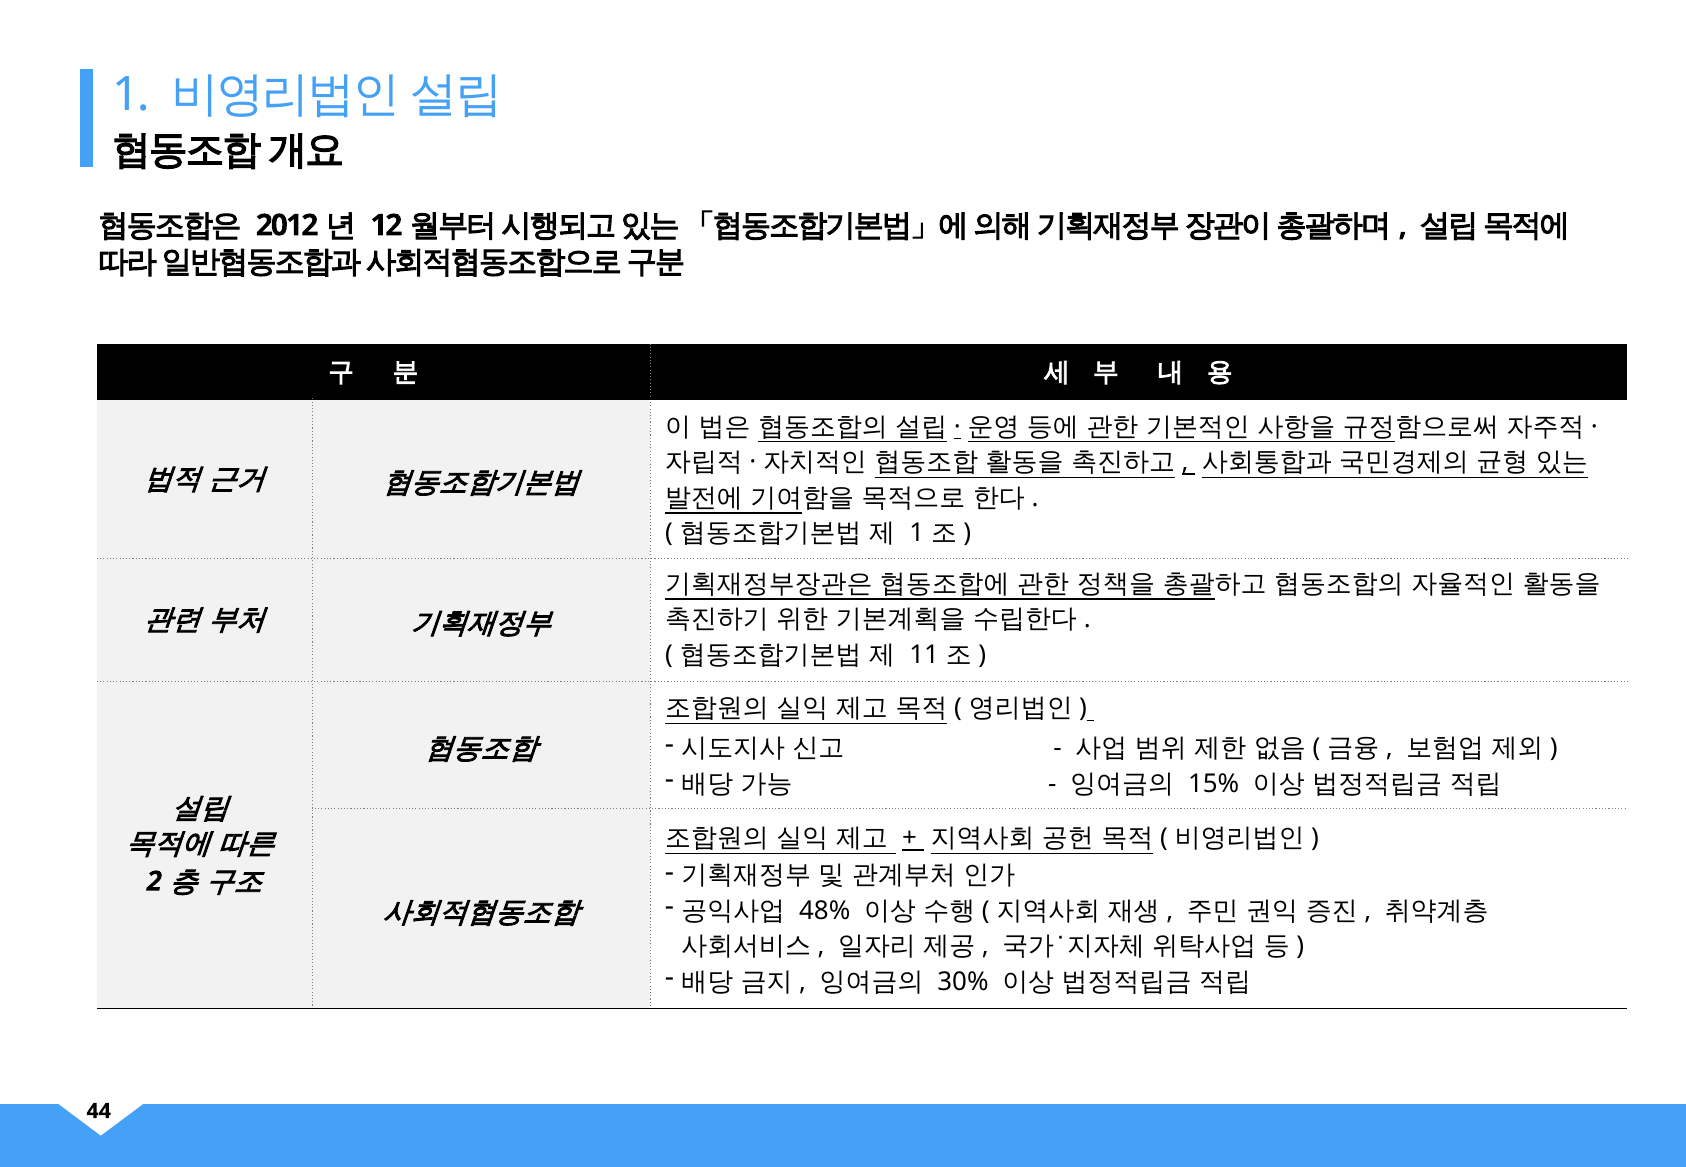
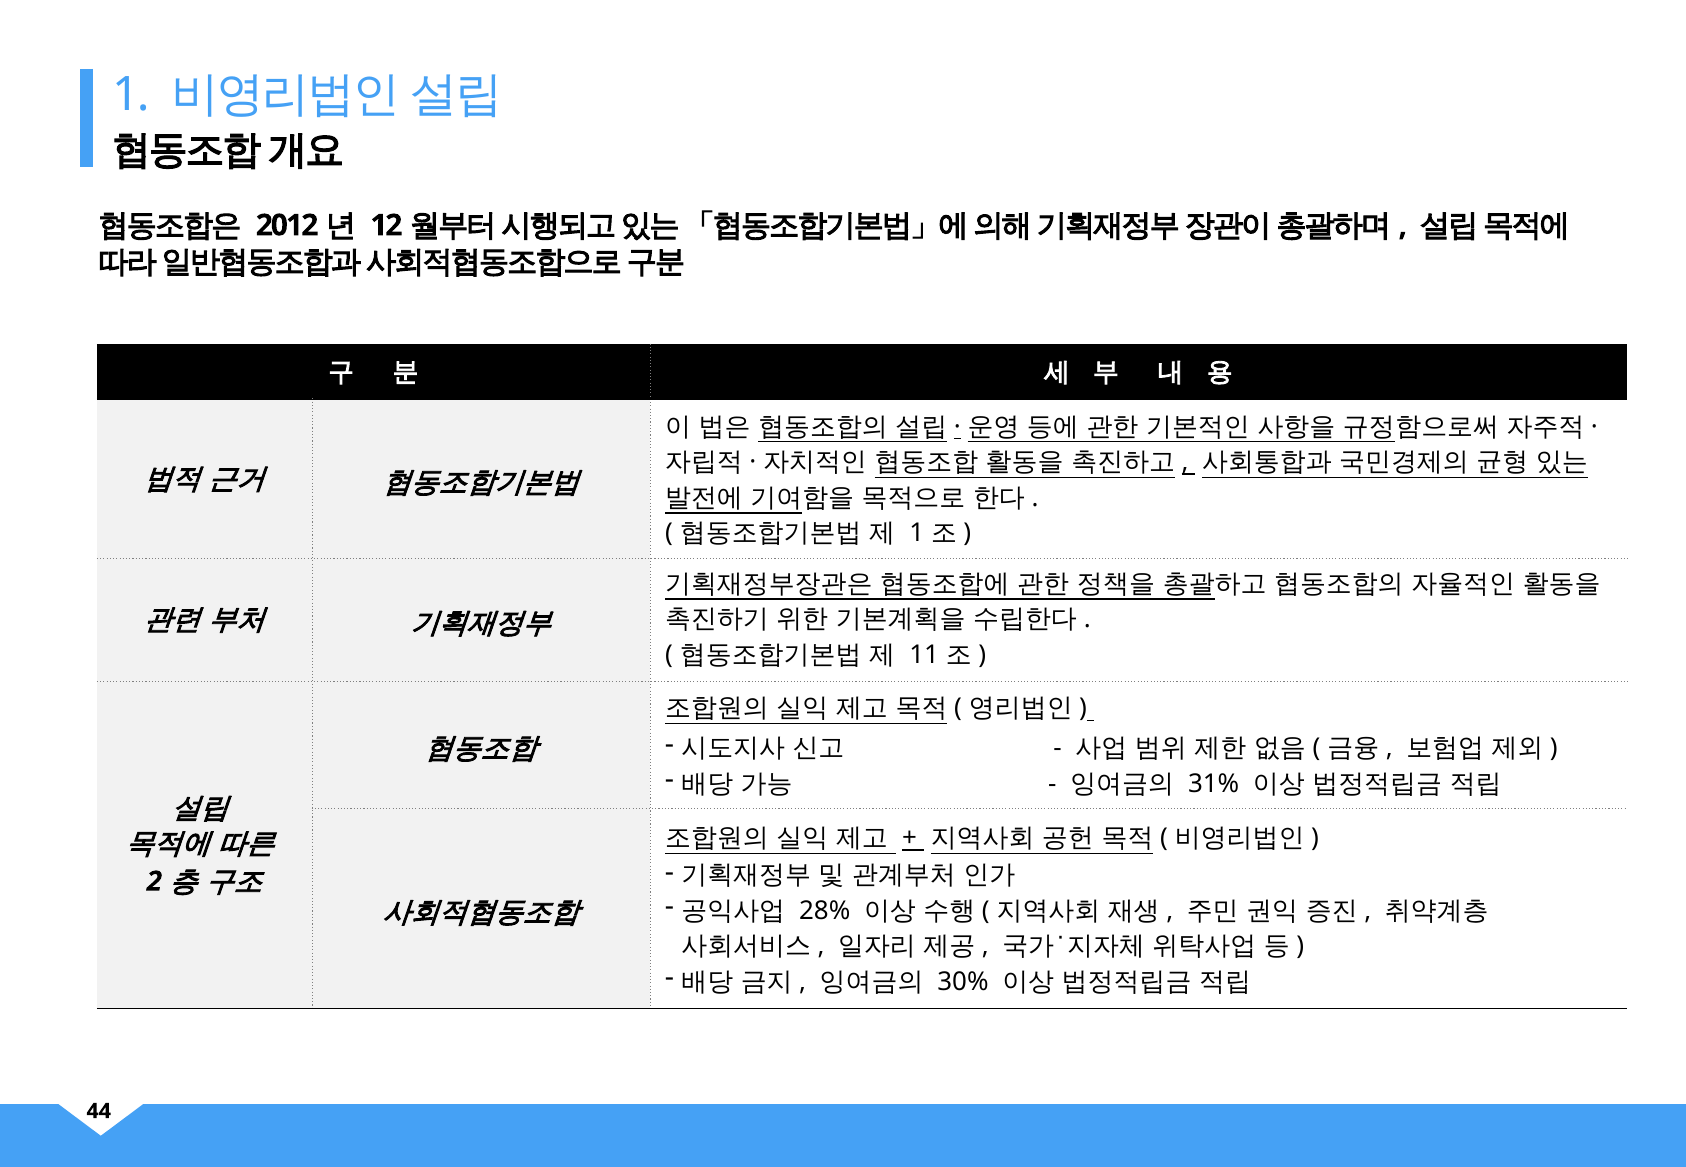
15%: 15% -> 31%
48%: 48% -> 28%
